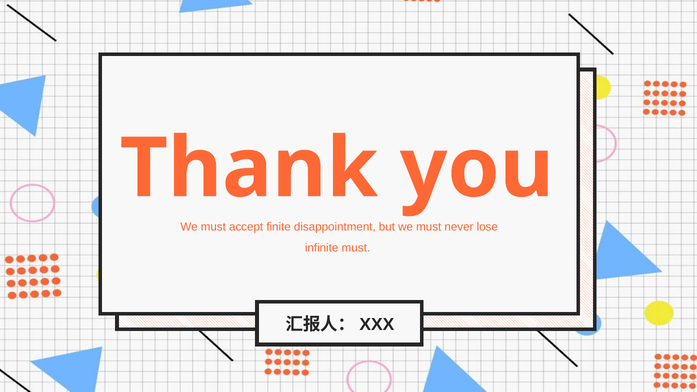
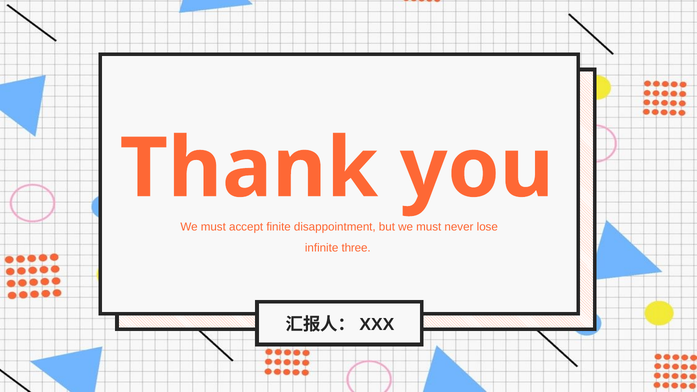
infinite must: must -> three
